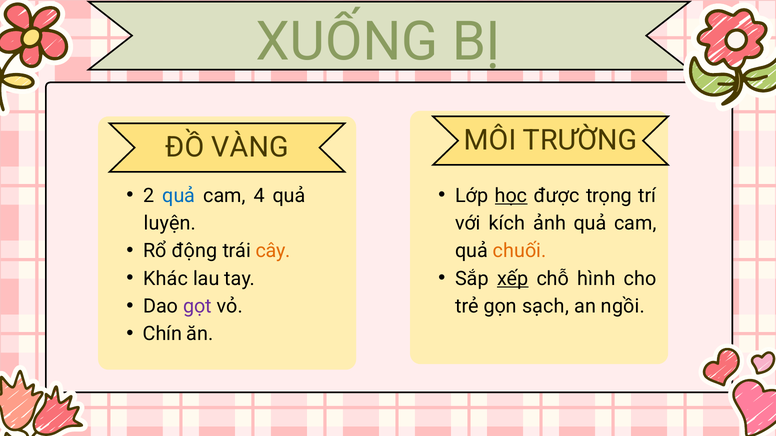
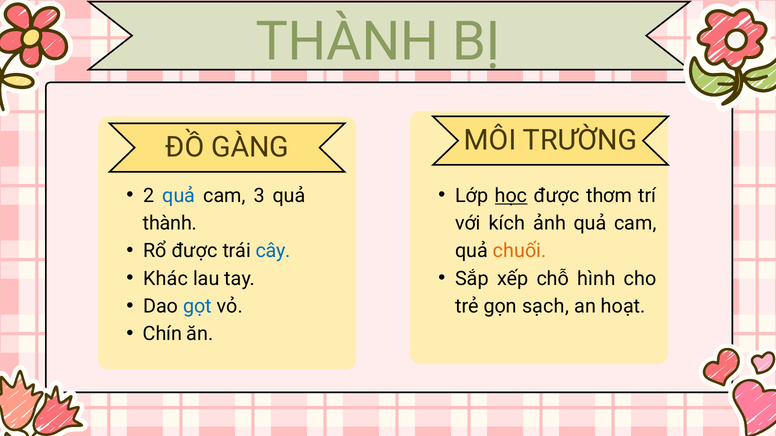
XUỐNG at (347, 42): XUỐNG -> THÀNH
VÀNG: VÀNG -> GÀNG
cam 4: 4 -> 3
trọng: trọng -> thơm
luyện at (170, 223): luyện -> thành
Rổ động: động -> được
cây colour: orange -> blue
xếp underline: present -> none
gọt colour: purple -> blue
ngồi: ngồi -> hoạt
